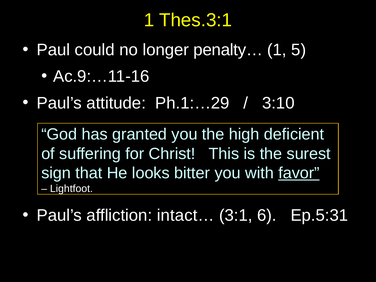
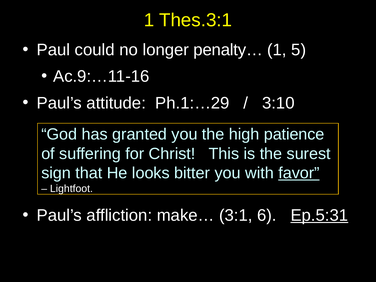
deficient: deficient -> patience
intact…: intact… -> make…
Ep.5:31 underline: none -> present
